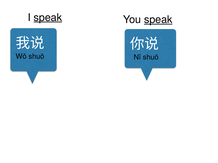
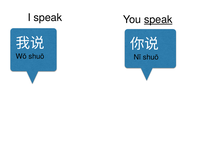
speak at (48, 18) underline: present -> none
